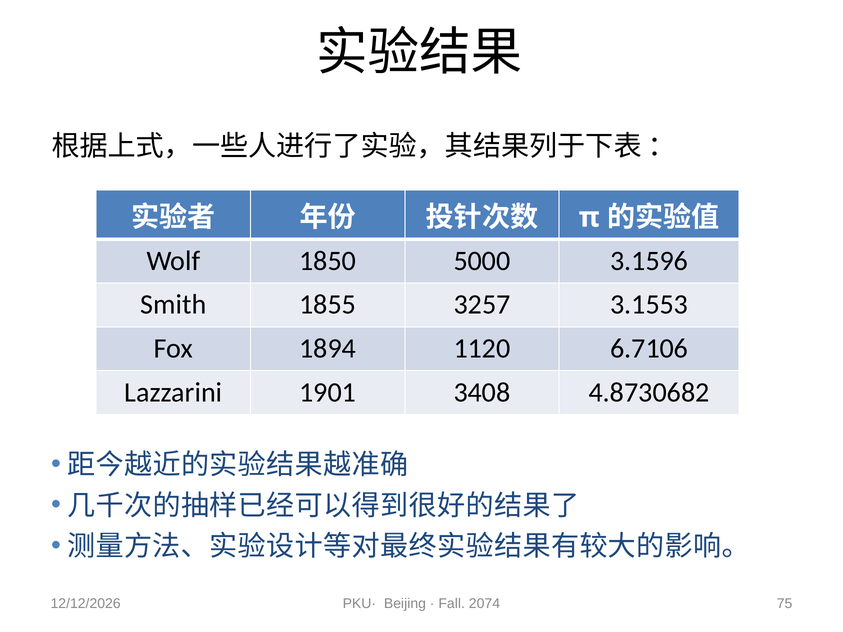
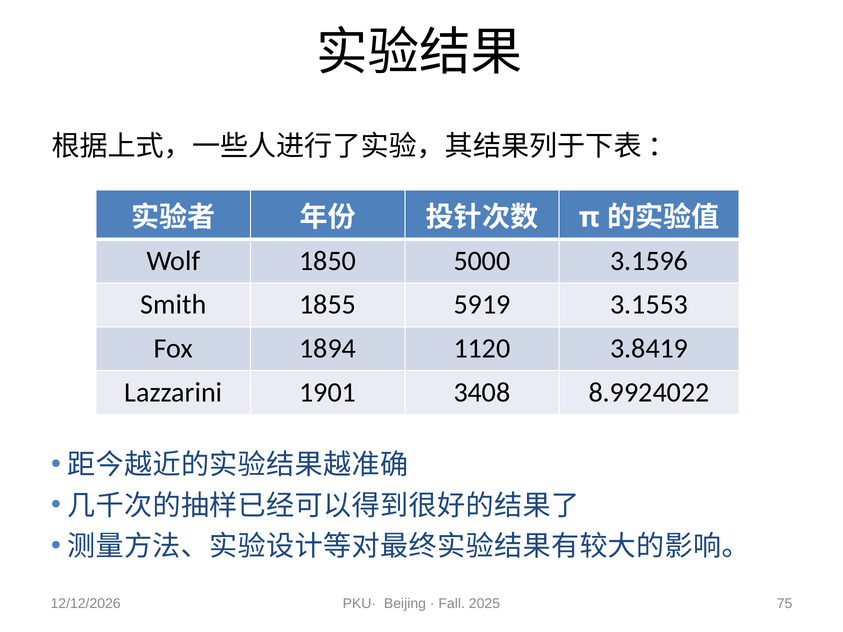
3257: 3257 -> 5919
6.7106: 6.7106 -> 3.8419
4.8730682: 4.8730682 -> 8.9924022
2074: 2074 -> 2025
